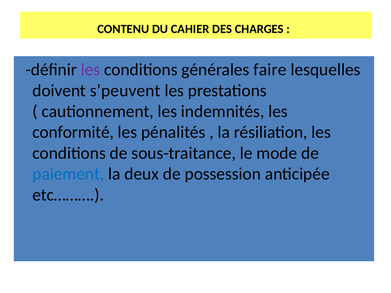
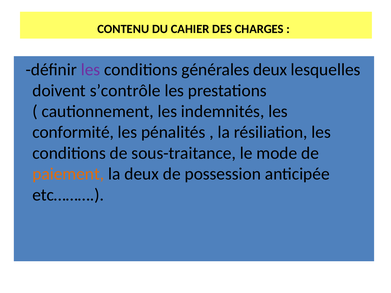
générales faire: faire -> deux
s’peuvent: s’peuvent -> s’contrôle
paiement colour: blue -> orange
